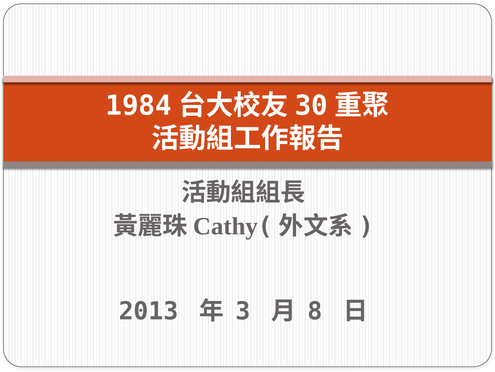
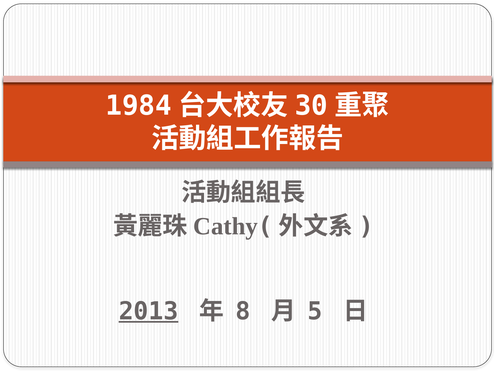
2013 underline: none -> present
3: 3 -> 8
8: 8 -> 5
